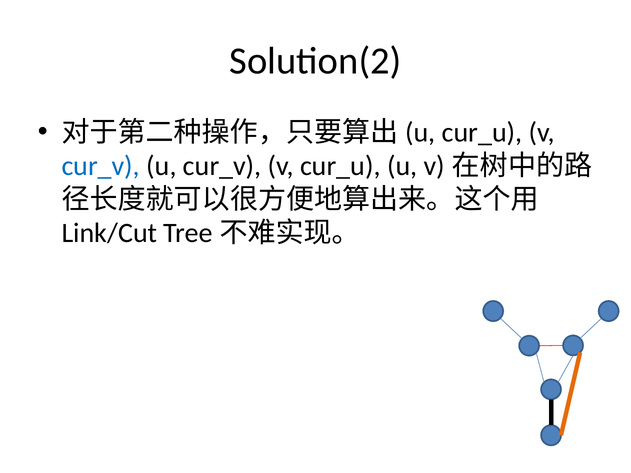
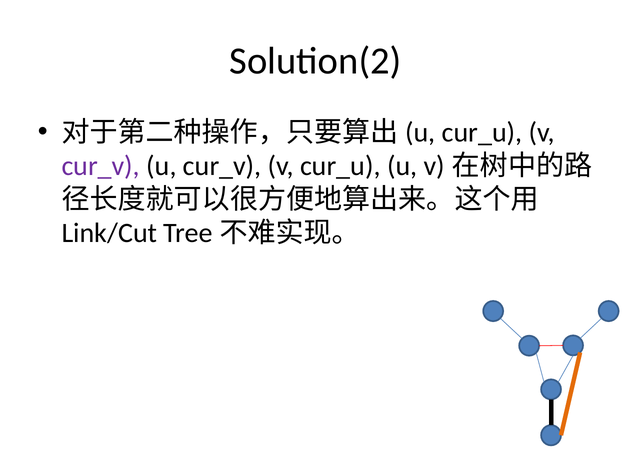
cur_v at (101, 166) colour: blue -> purple
